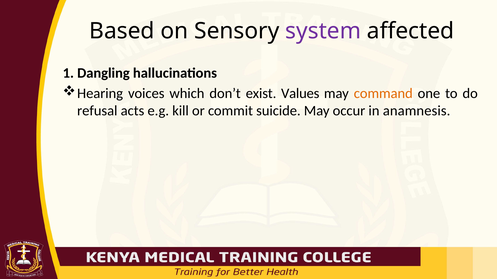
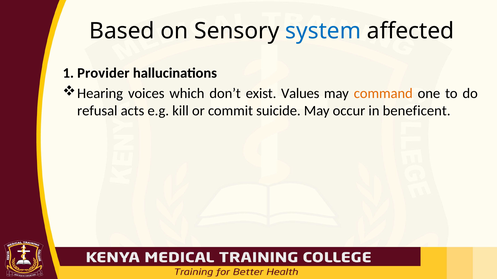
system colour: purple -> blue
Dangling: Dangling -> Provider
anamnesis: anamnesis -> beneficent
